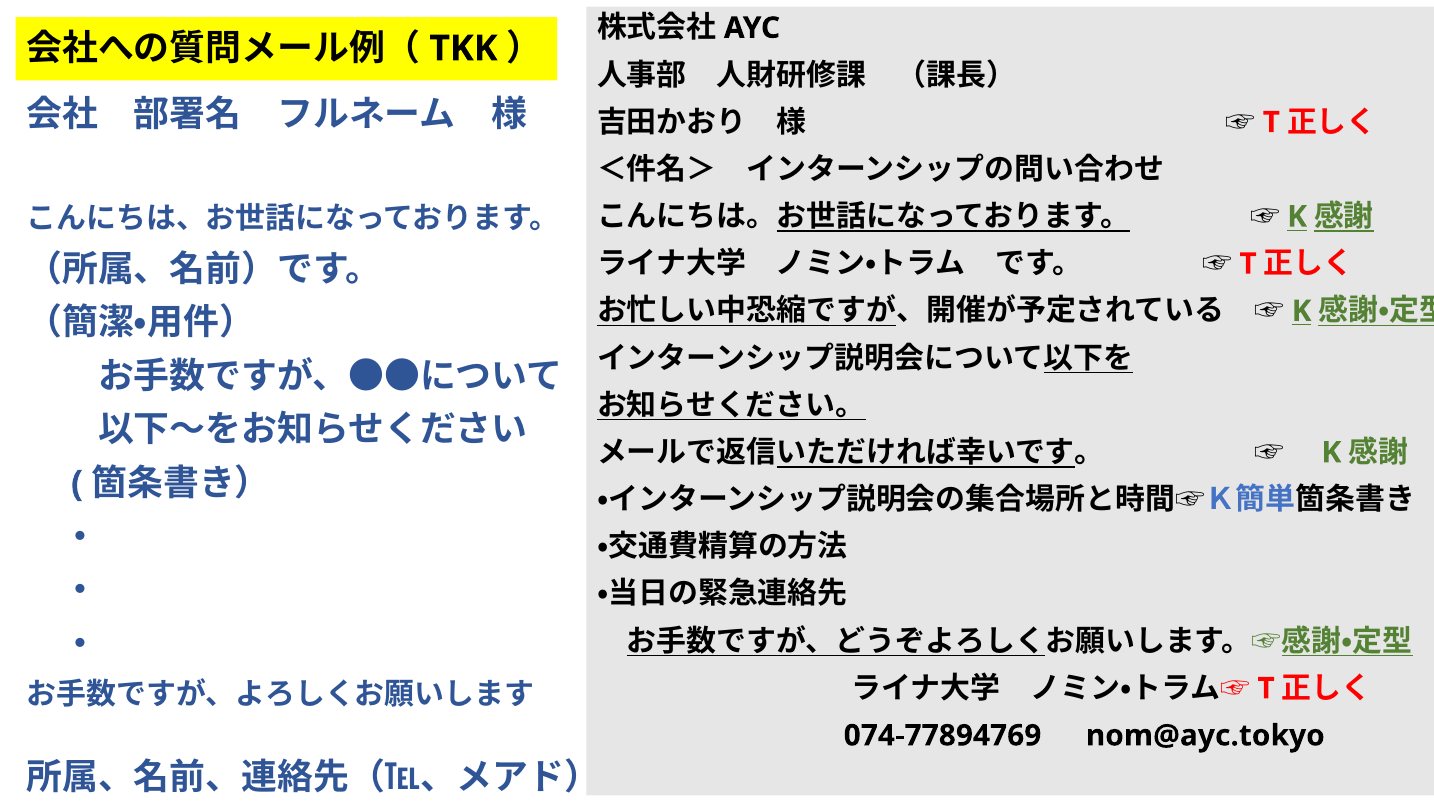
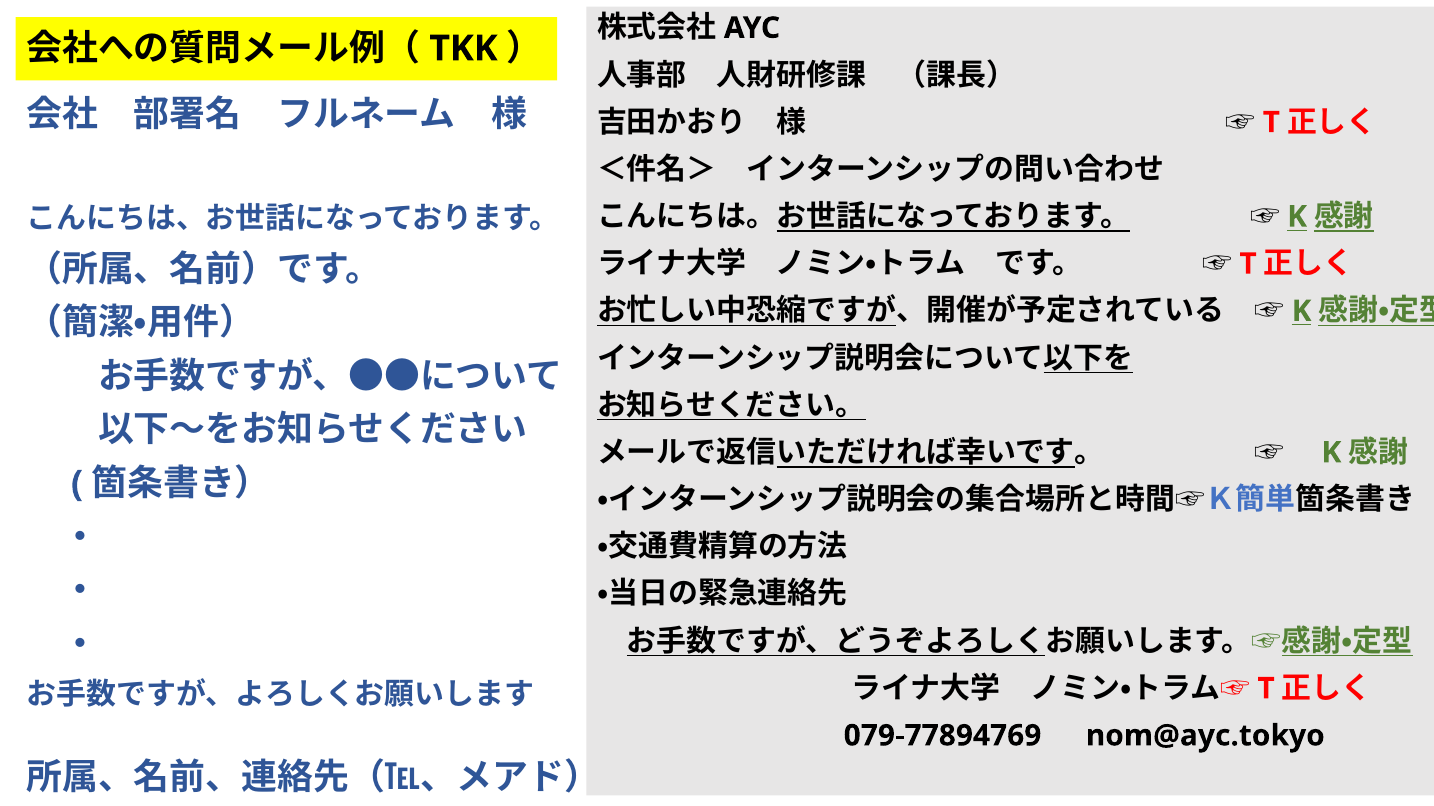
074-77894769: 074-77894769 -> 079-77894769
